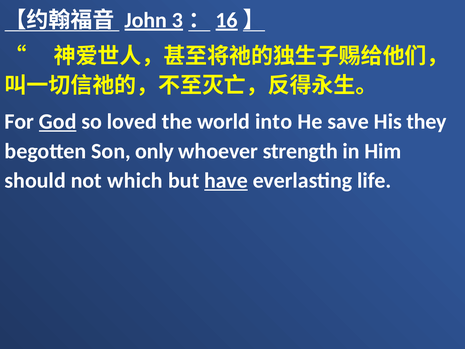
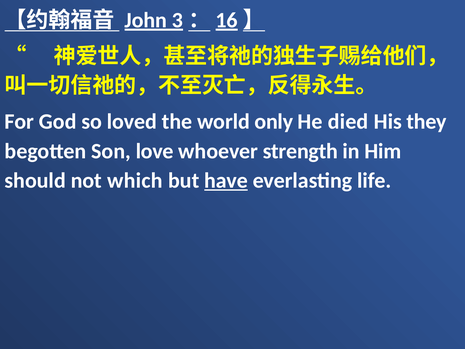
God underline: present -> none
into: into -> only
save: save -> died
only: only -> love
